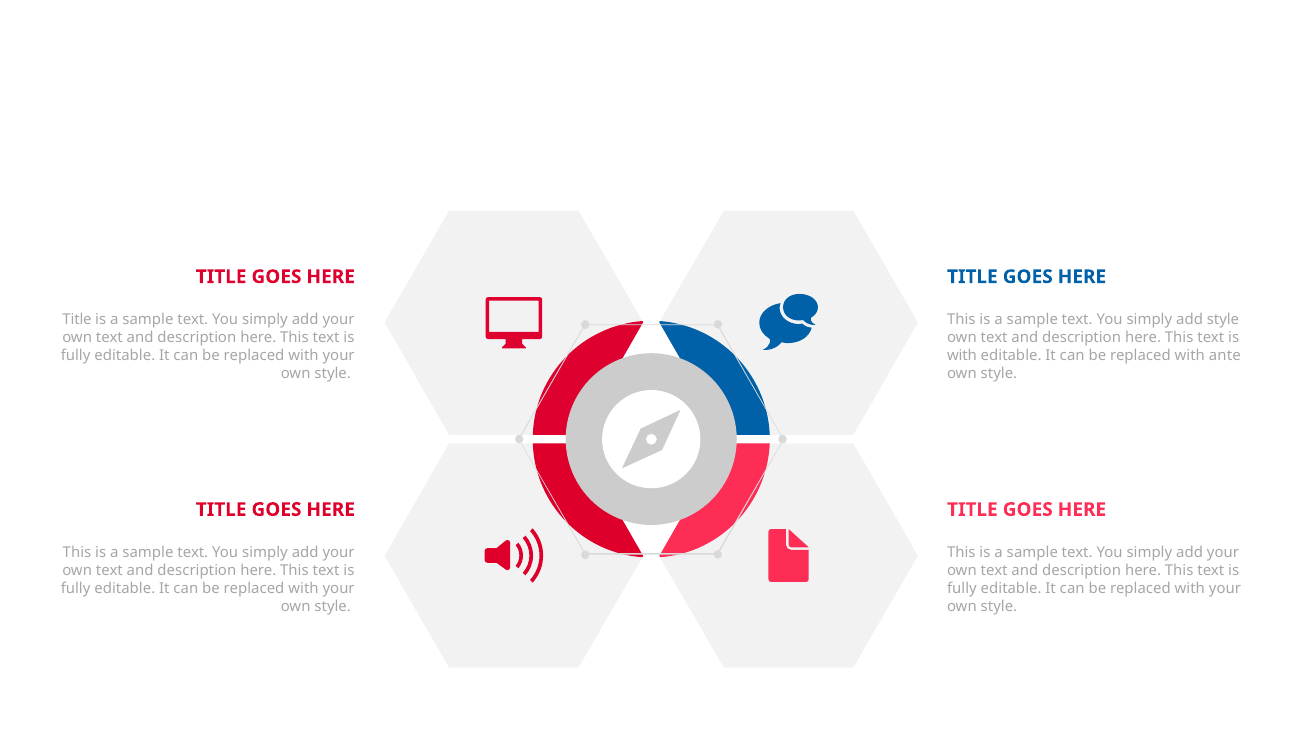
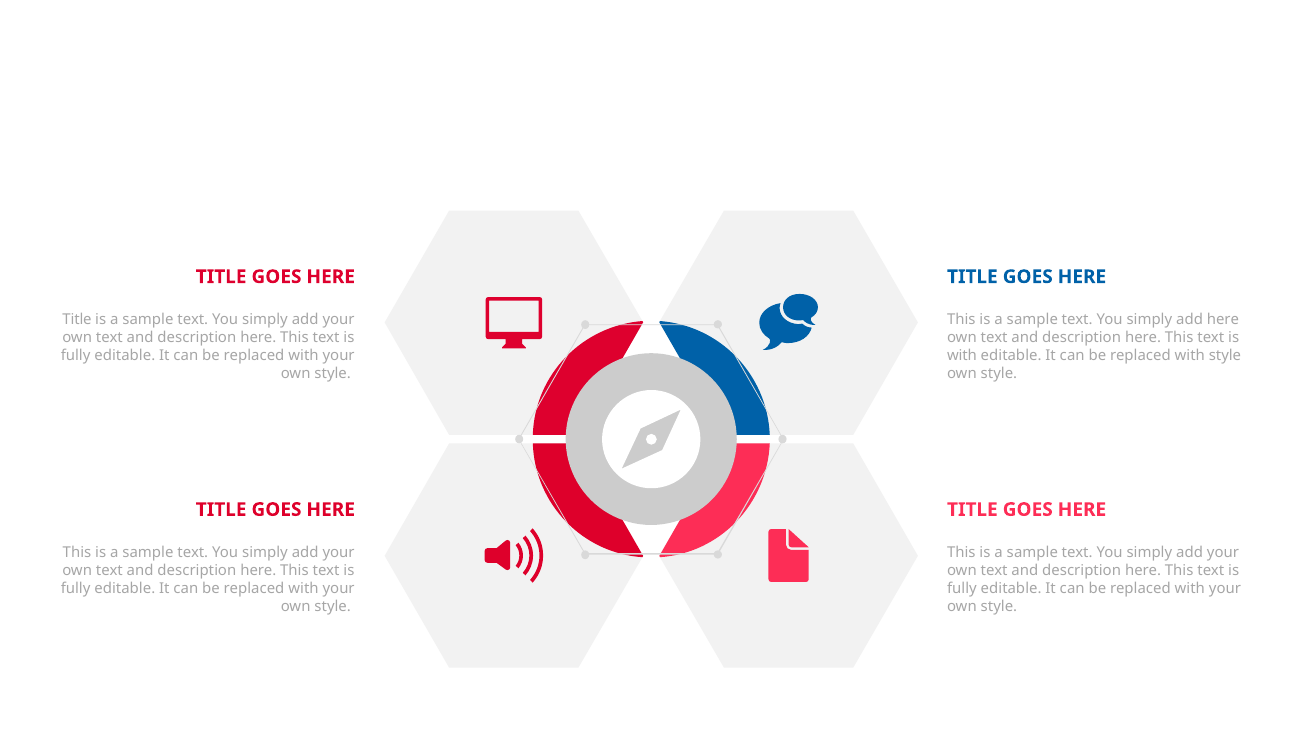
add style: style -> here
with ante: ante -> style
